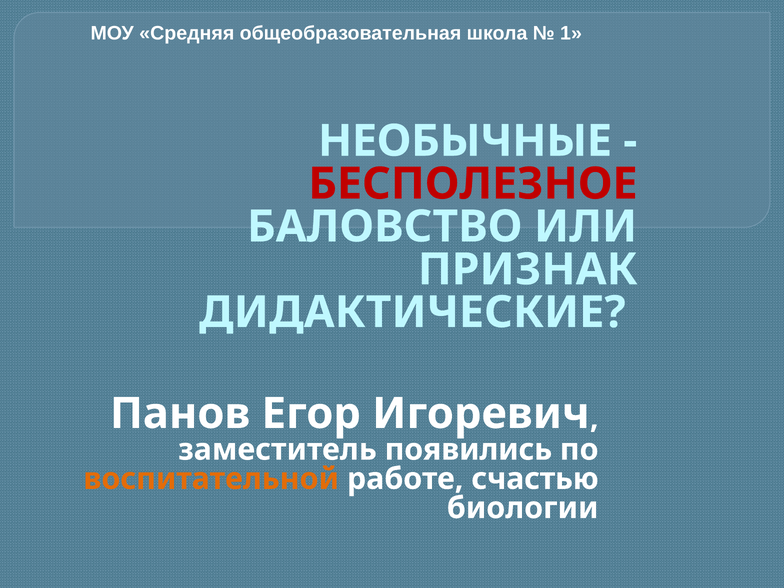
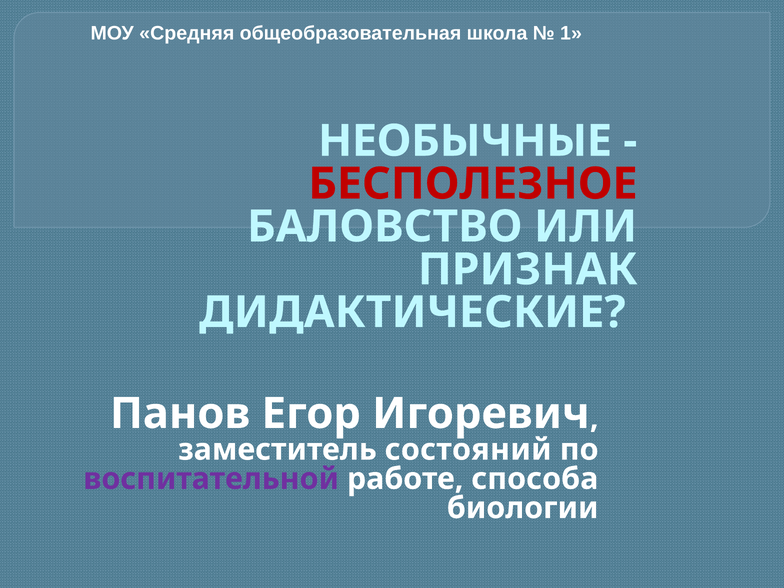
появились: появились -> состояний
воспитательной colour: orange -> purple
счастью: счастью -> способа
